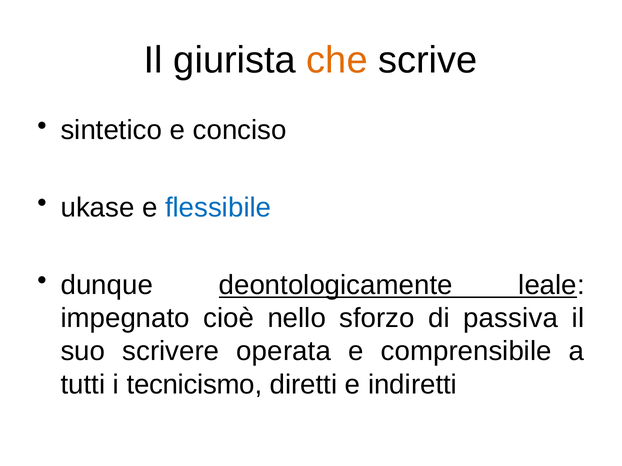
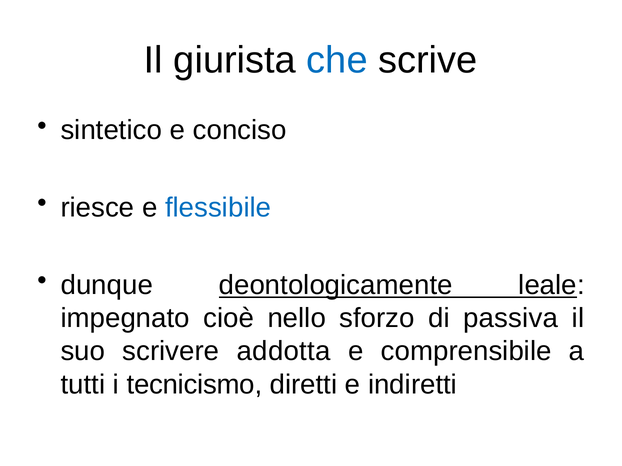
che colour: orange -> blue
ukase: ukase -> riesce
operata: operata -> addotta
